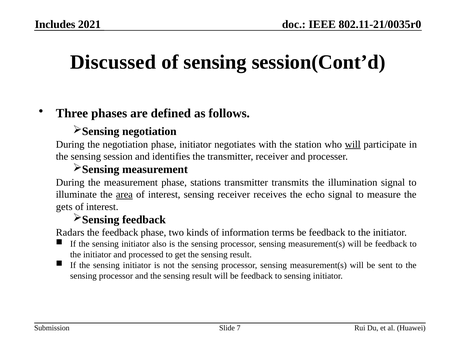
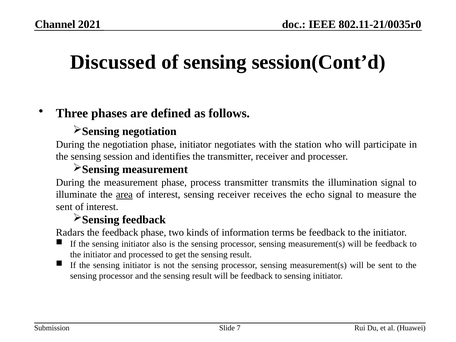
Includes: Includes -> Channel
will at (353, 144) underline: present -> none
stations: stations -> process
gets at (64, 207): gets -> sent
